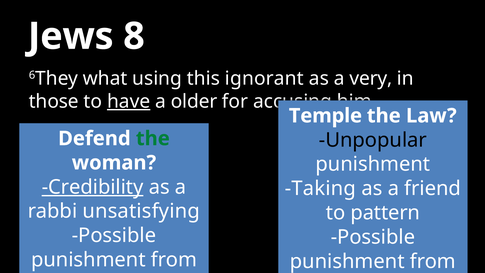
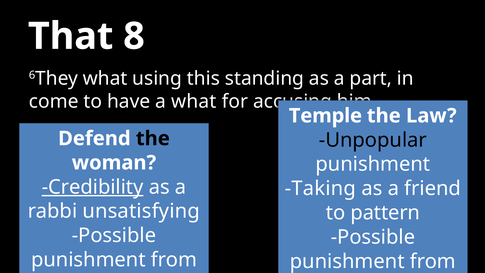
Jews at (71, 36): Jews -> That
ignorant: ignorant -> standing
very: very -> part
those: those -> come
have underline: present -> none
a older: older -> what
the at (153, 138) colour: green -> black
